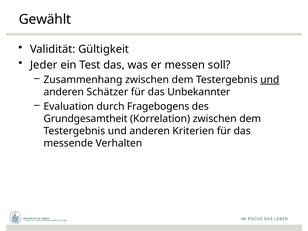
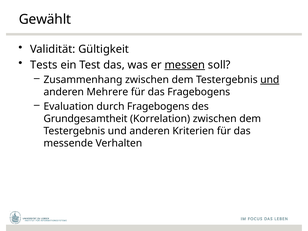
Jeder: Jeder -> Tests
messen underline: none -> present
Schätzer: Schätzer -> Mehrere
das Unbekannter: Unbekannter -> Fragebogens
